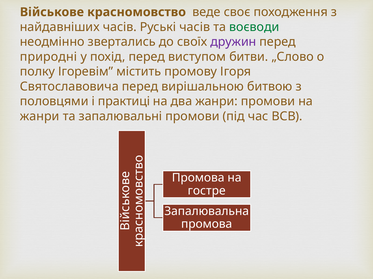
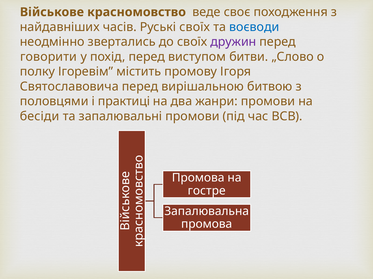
Руські часів: часів -> своїх
воєводи colour: green -> blue
природні: природні -> говорити
жанри at (40, 117): жанри -> бесіди
